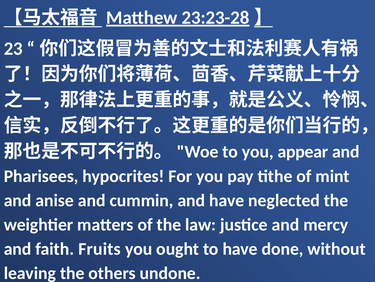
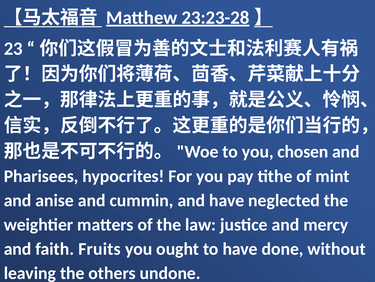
appear: appear -> chosen
